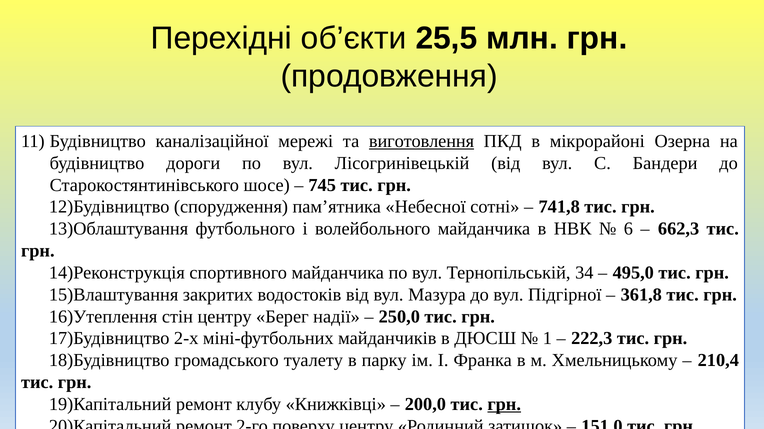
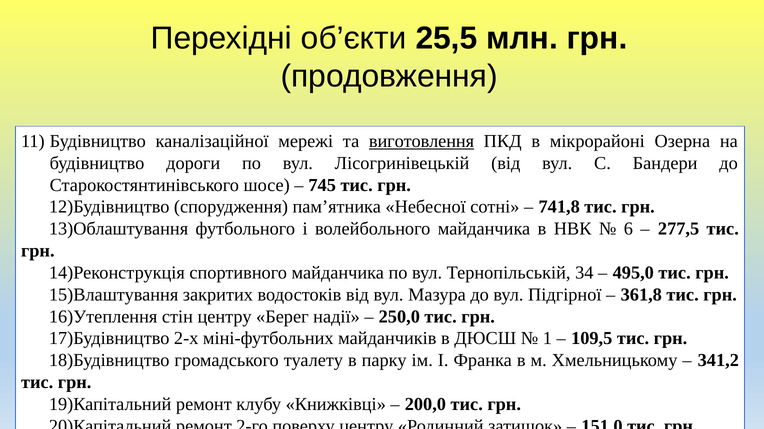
662,3: 662,3 -> 277,5
222,3: 222,3 -> 109,5
210,4: 210,4 -> 341,2
грн at (504, 405) underline: present -> none
